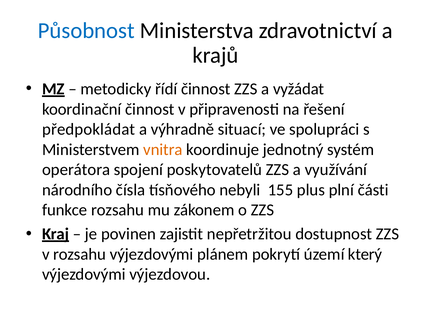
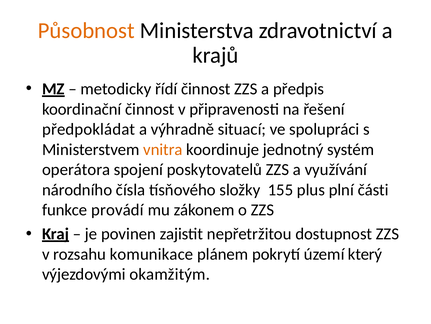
Působnost colour: blue -> orange
vyžádat: vyžádat -> předpis
nebyli: nebyli -> složky
funkce rozsahu: rozsahu -> provádí
rozsahu výjezdovými: výjezdovými -> komunikace
výjezdovou: výjezdovou -> okamžitým
